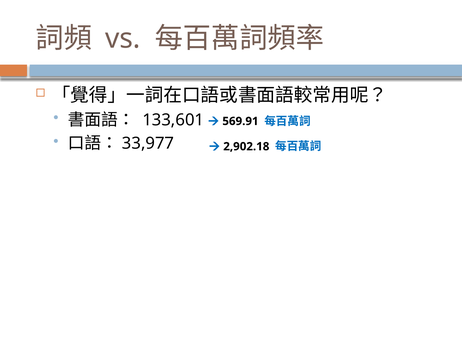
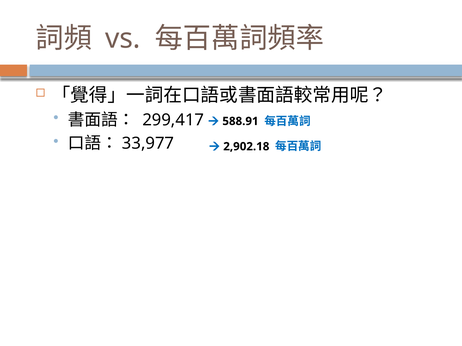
133,601: 133,601 -> 299,417
569.91: 569.91 -> 588.91
